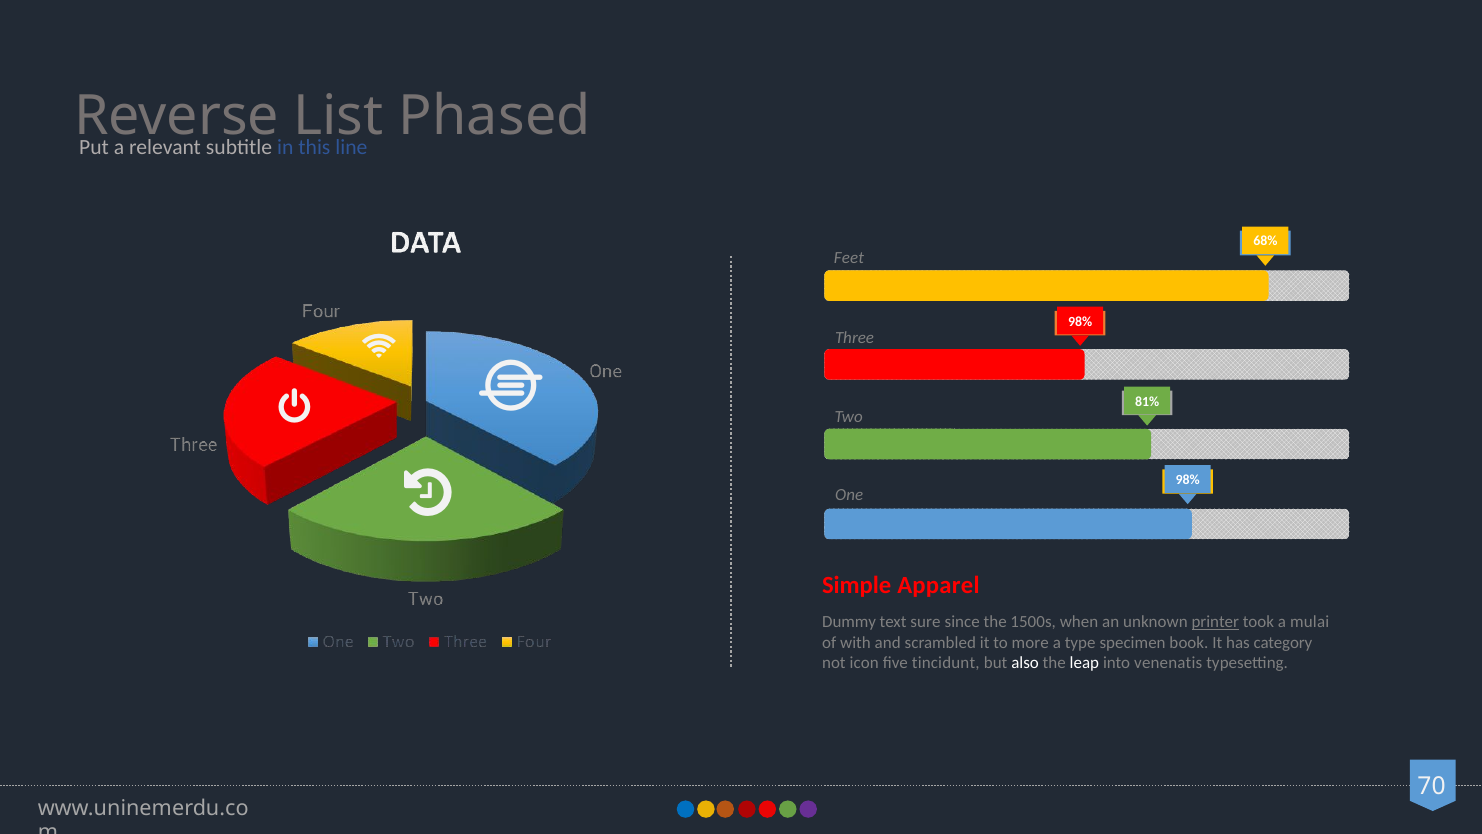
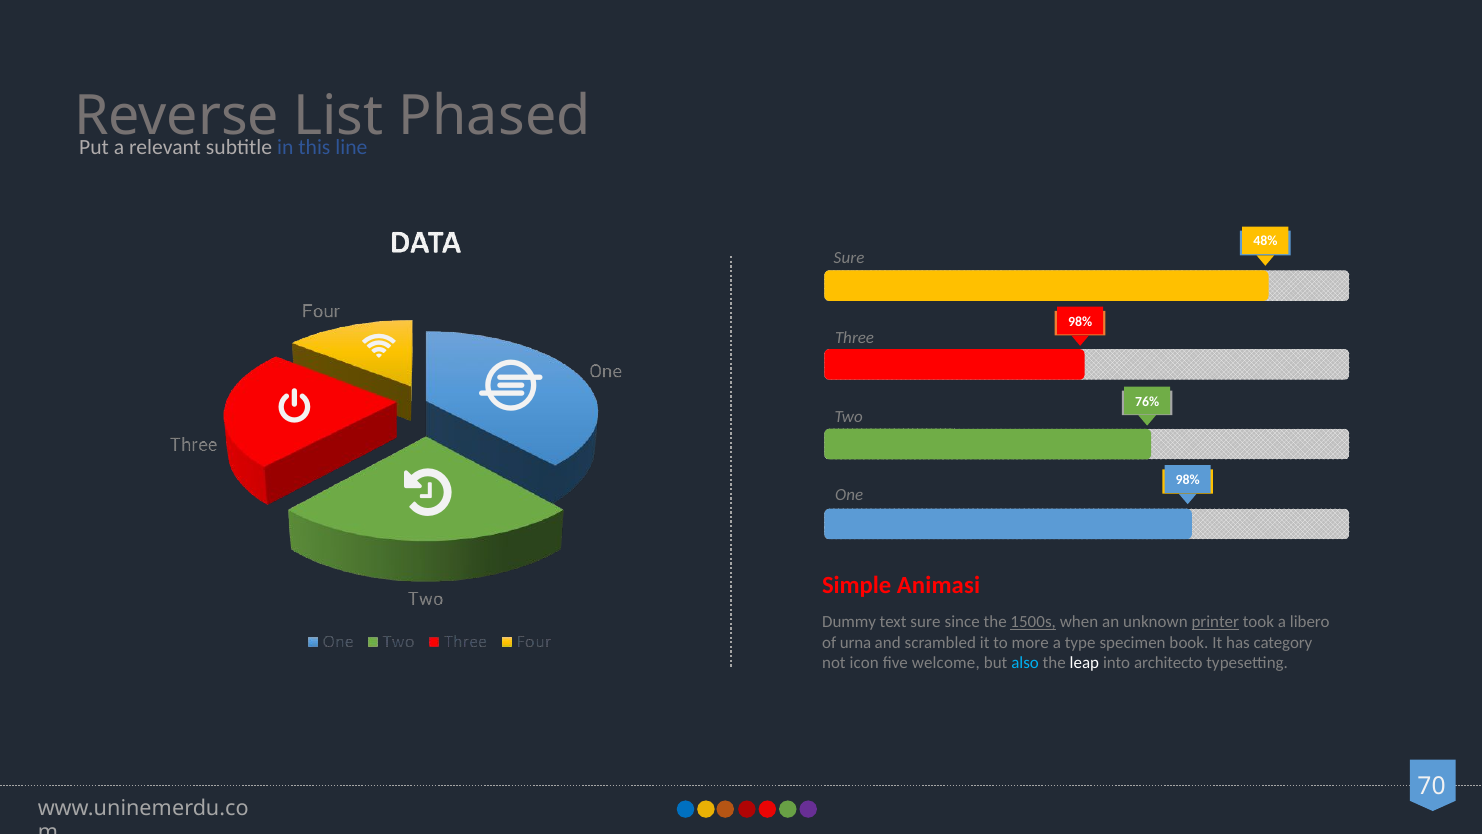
68%: 68% -> 48%
Feet at (849, 258): Feet -> Sure
81%: 81% -> 76%
Apparel: Apparel -> Animasi
1500s underline: none -> present
mulai: mulai -> libero
with: with -> urna
tincidunt: tincidunt -> welcome
also colour: white -> light blue
venenatis: venenatis -> architecto
